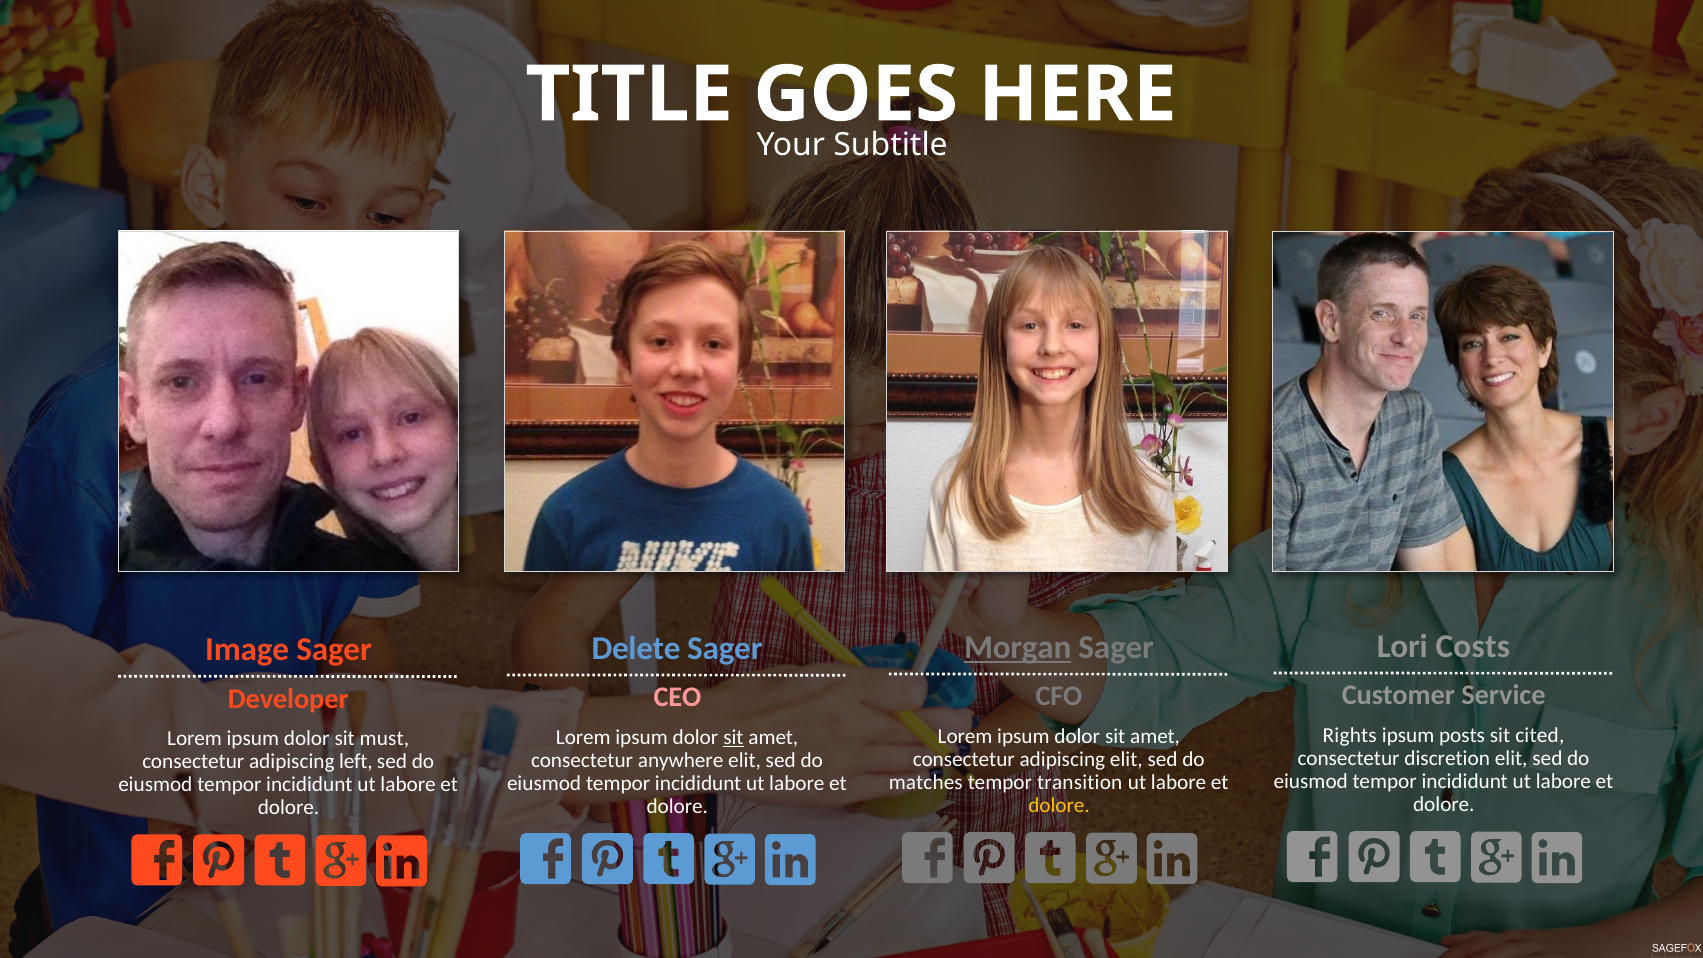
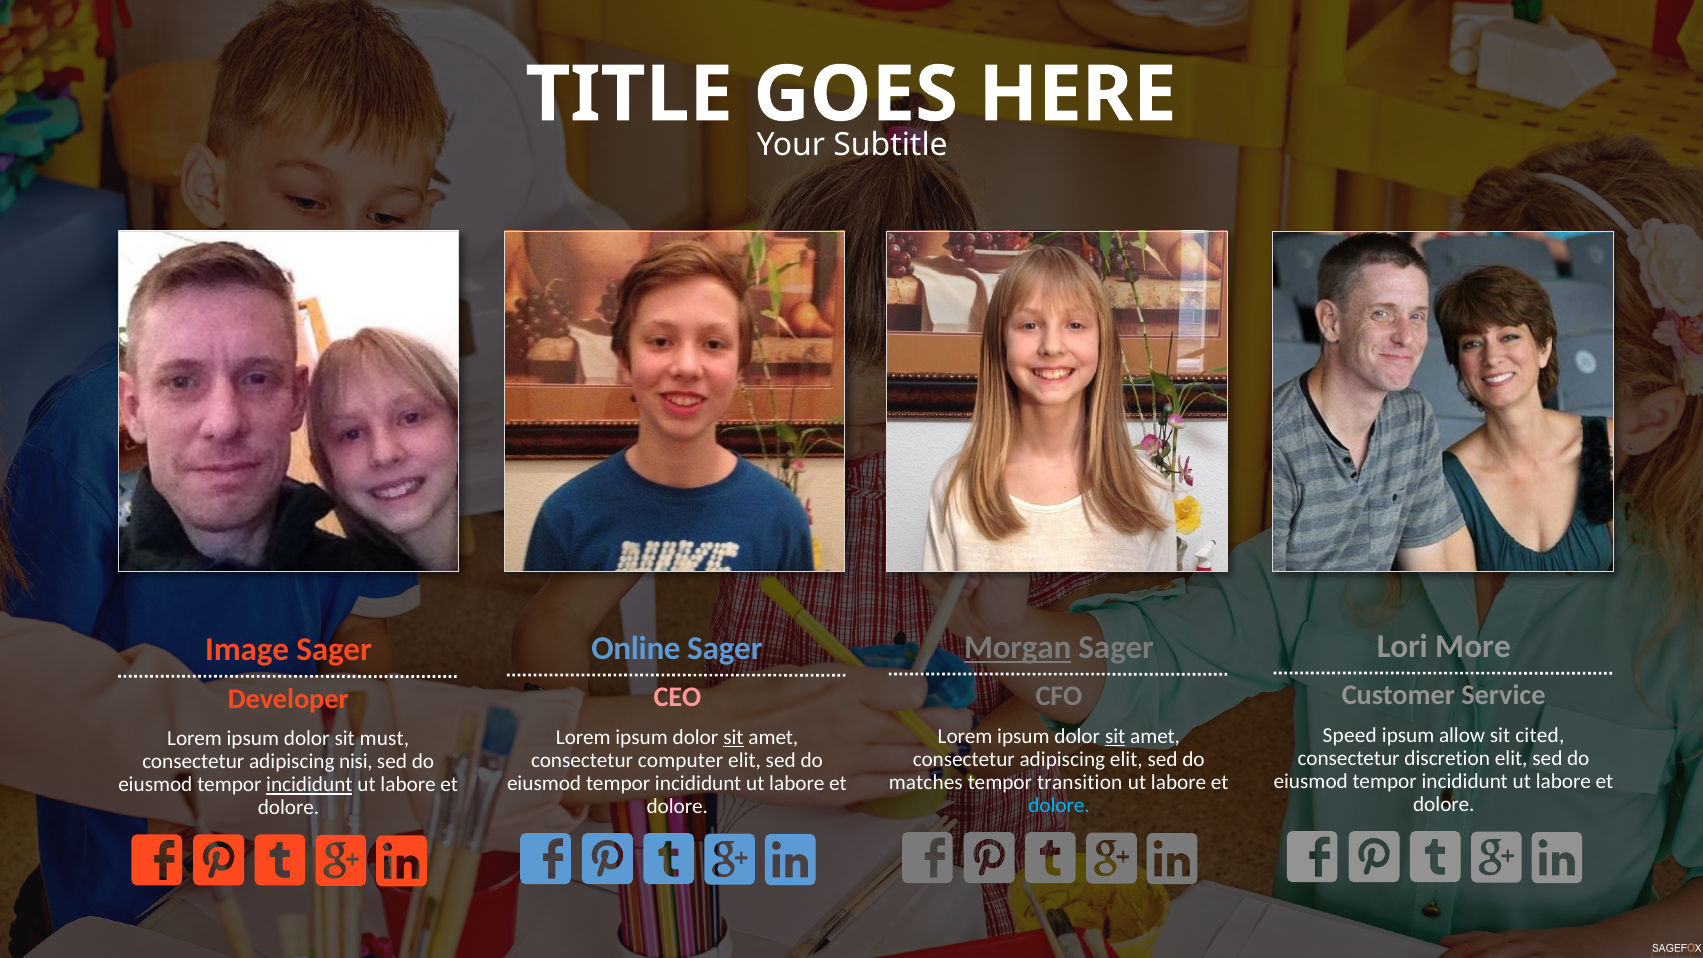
Costs: Costs -> More
Delete: Delete -> Online
Rights: Rights -> Speed
posts: posts -> allow
sit at (1115, 737) underline: none -> present
anywhere: anywhere -> computer
left: left -> nisi
incididunt at (309, 785) underline: none -> present
dolore at (1059, 806) colour: yellow -> light blue
